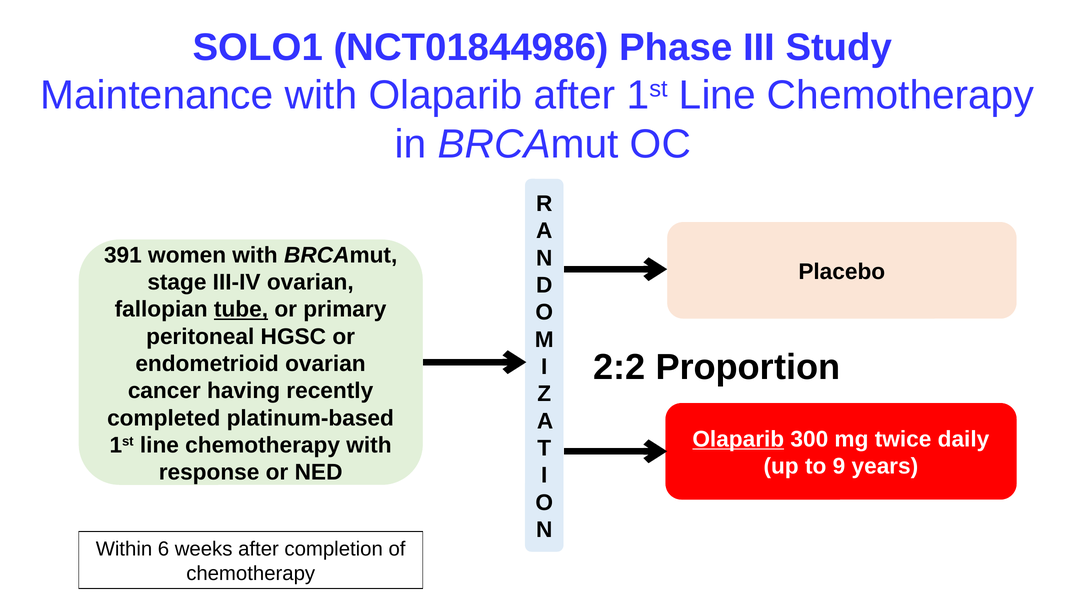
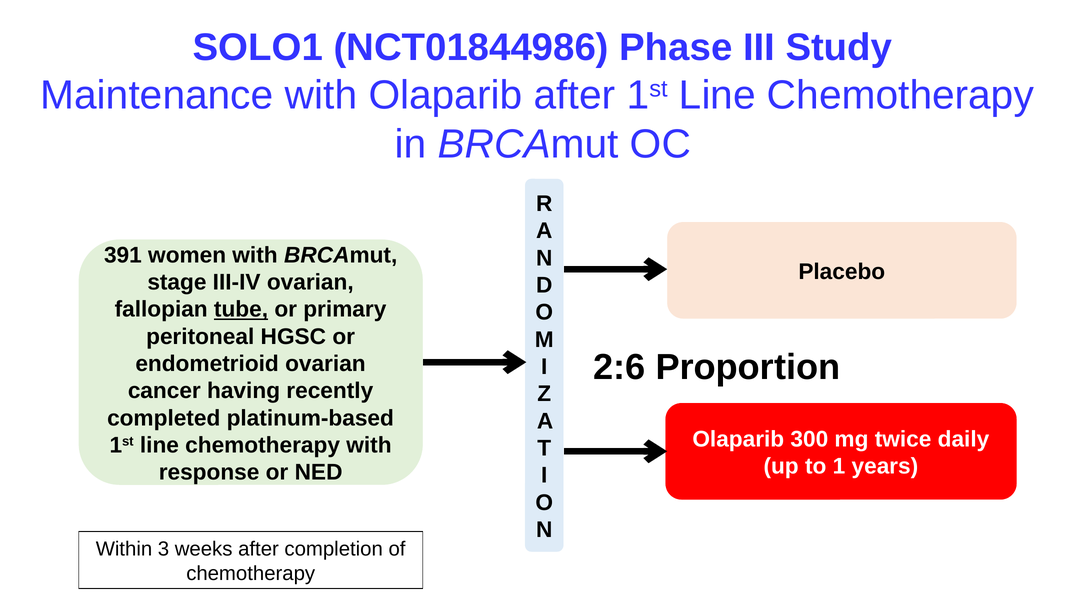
2:2: 2:2 -> 2:6
Olaparib at (738, 439) underline: present -> none
9: 9 -> 1
6: 6 -> 3
